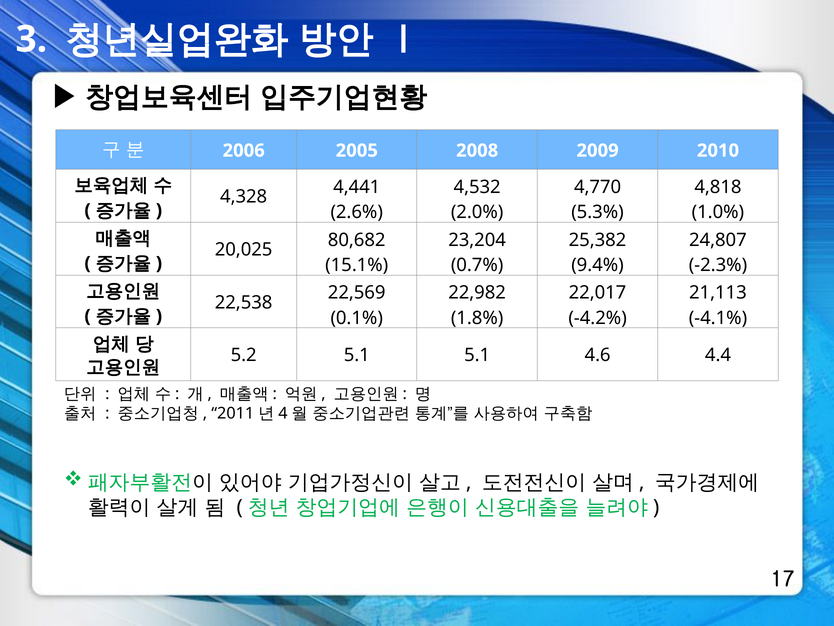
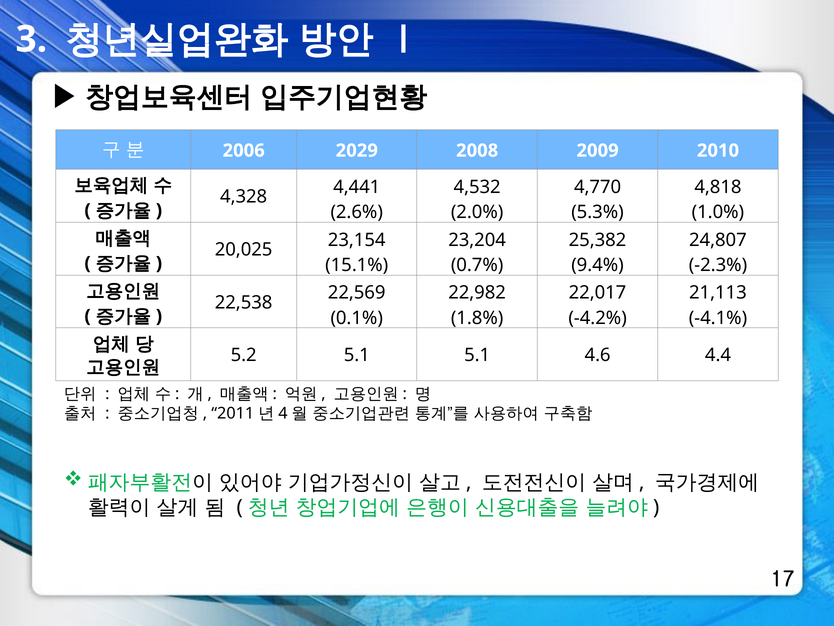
2005: 2005 -> 2029
80,682: 80,682 -> 23,154
